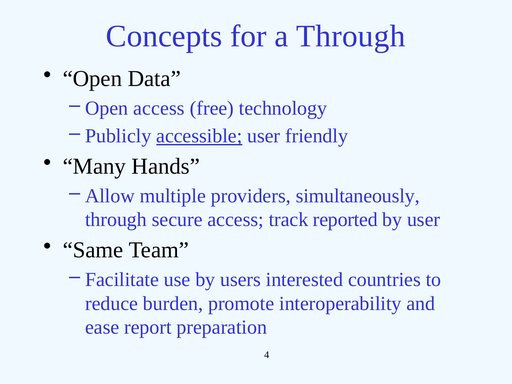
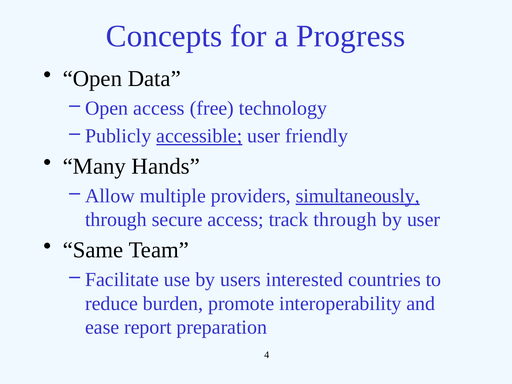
a Through: Through -> Progress
simultaneously underline: none -> present
track reported: reported -> through
